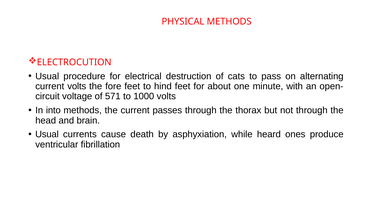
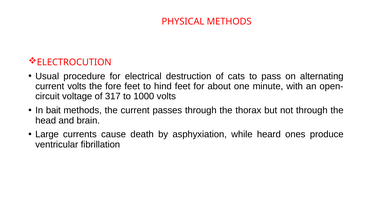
571: 571 -> 317
into: into -> bait
Usual at (47, 134): Usual -> Large
